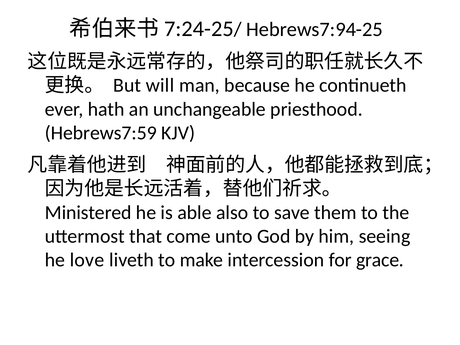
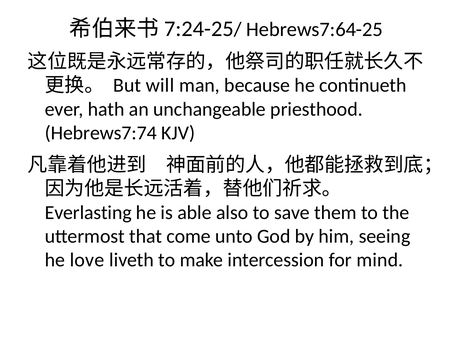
Hebrews7:94-25: Hebrews7:94-25 -> Hebrews7:64-25
Hebrews7:59: Hebrews7:59 -> Hebrews7:74
Ministered: Ministered -> Everlasting
grace: grace -> mind
